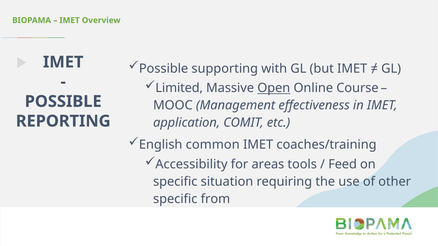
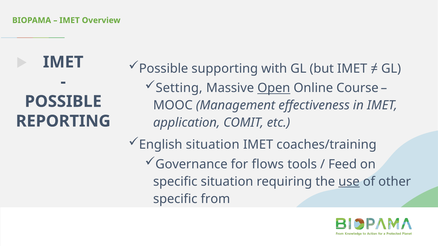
Limited: Limited -> Setting
English common: common -> situation
Accessibility: Accessibility -> Governance
areas: areas -> flows
use underline: none -> present
